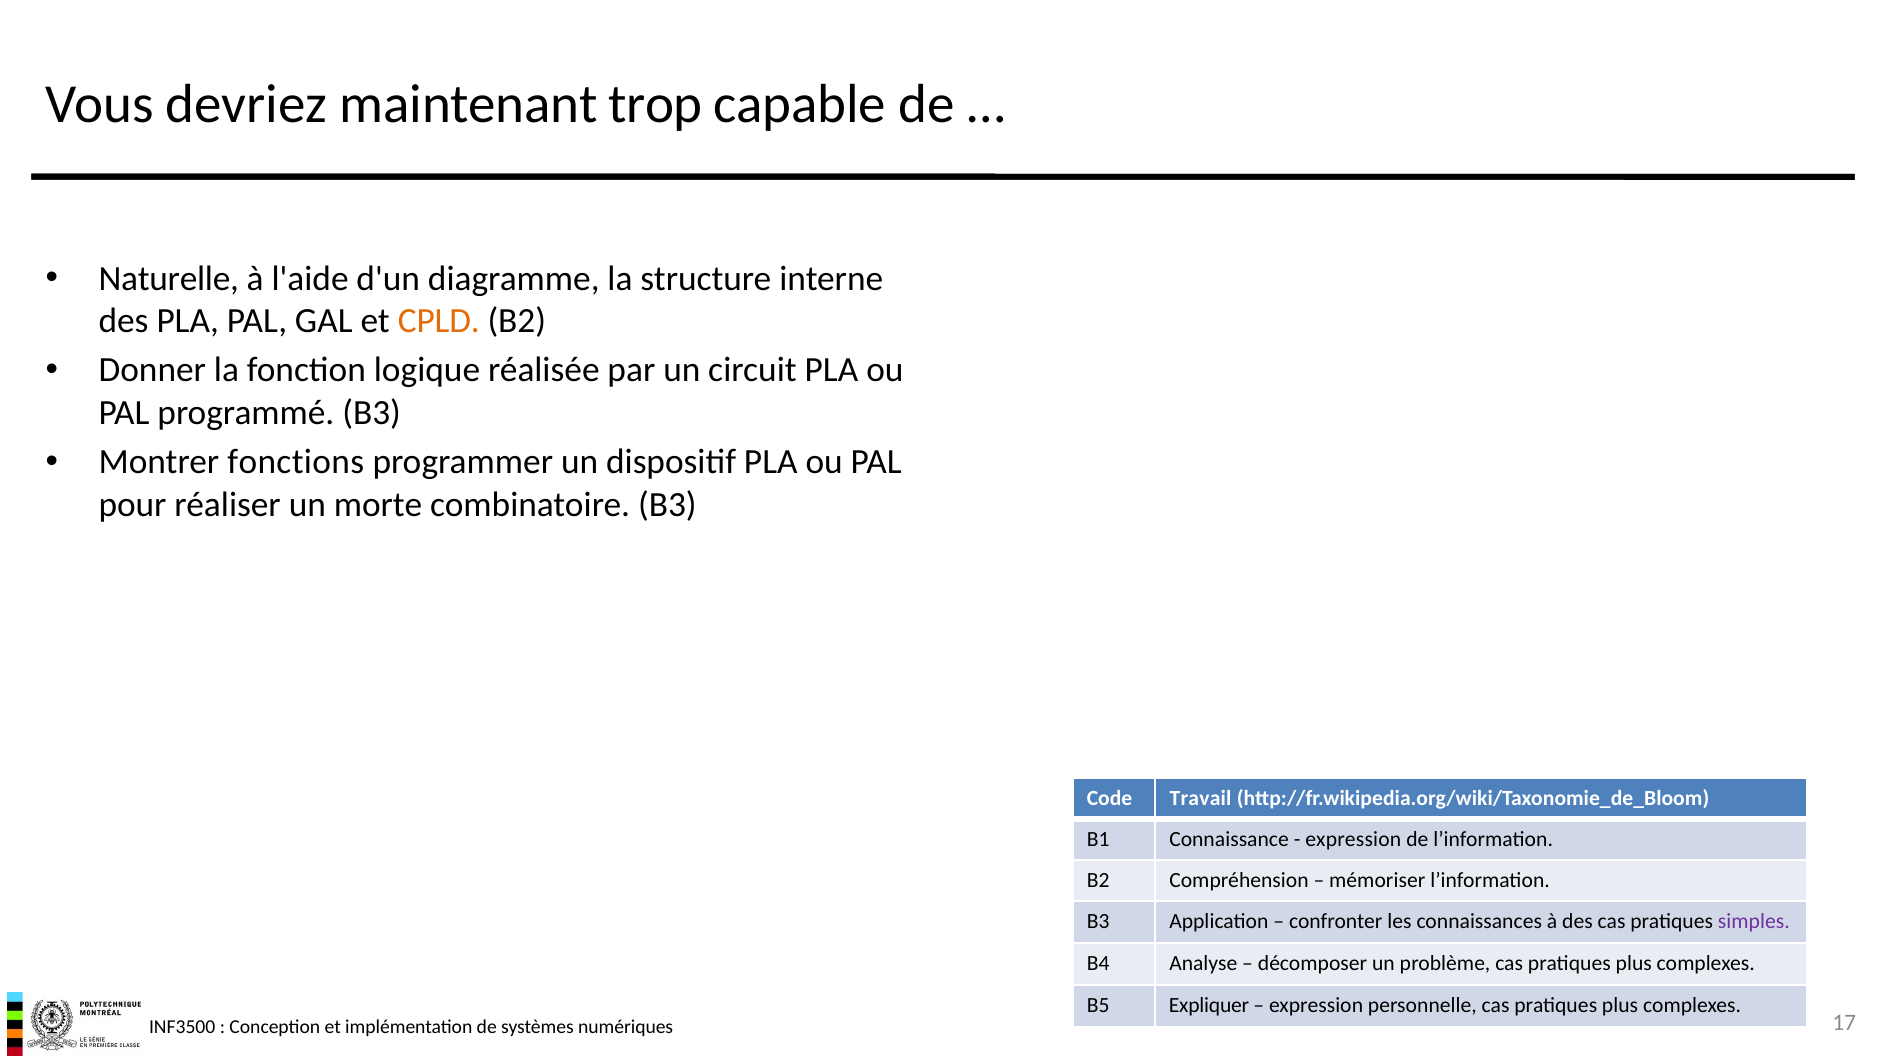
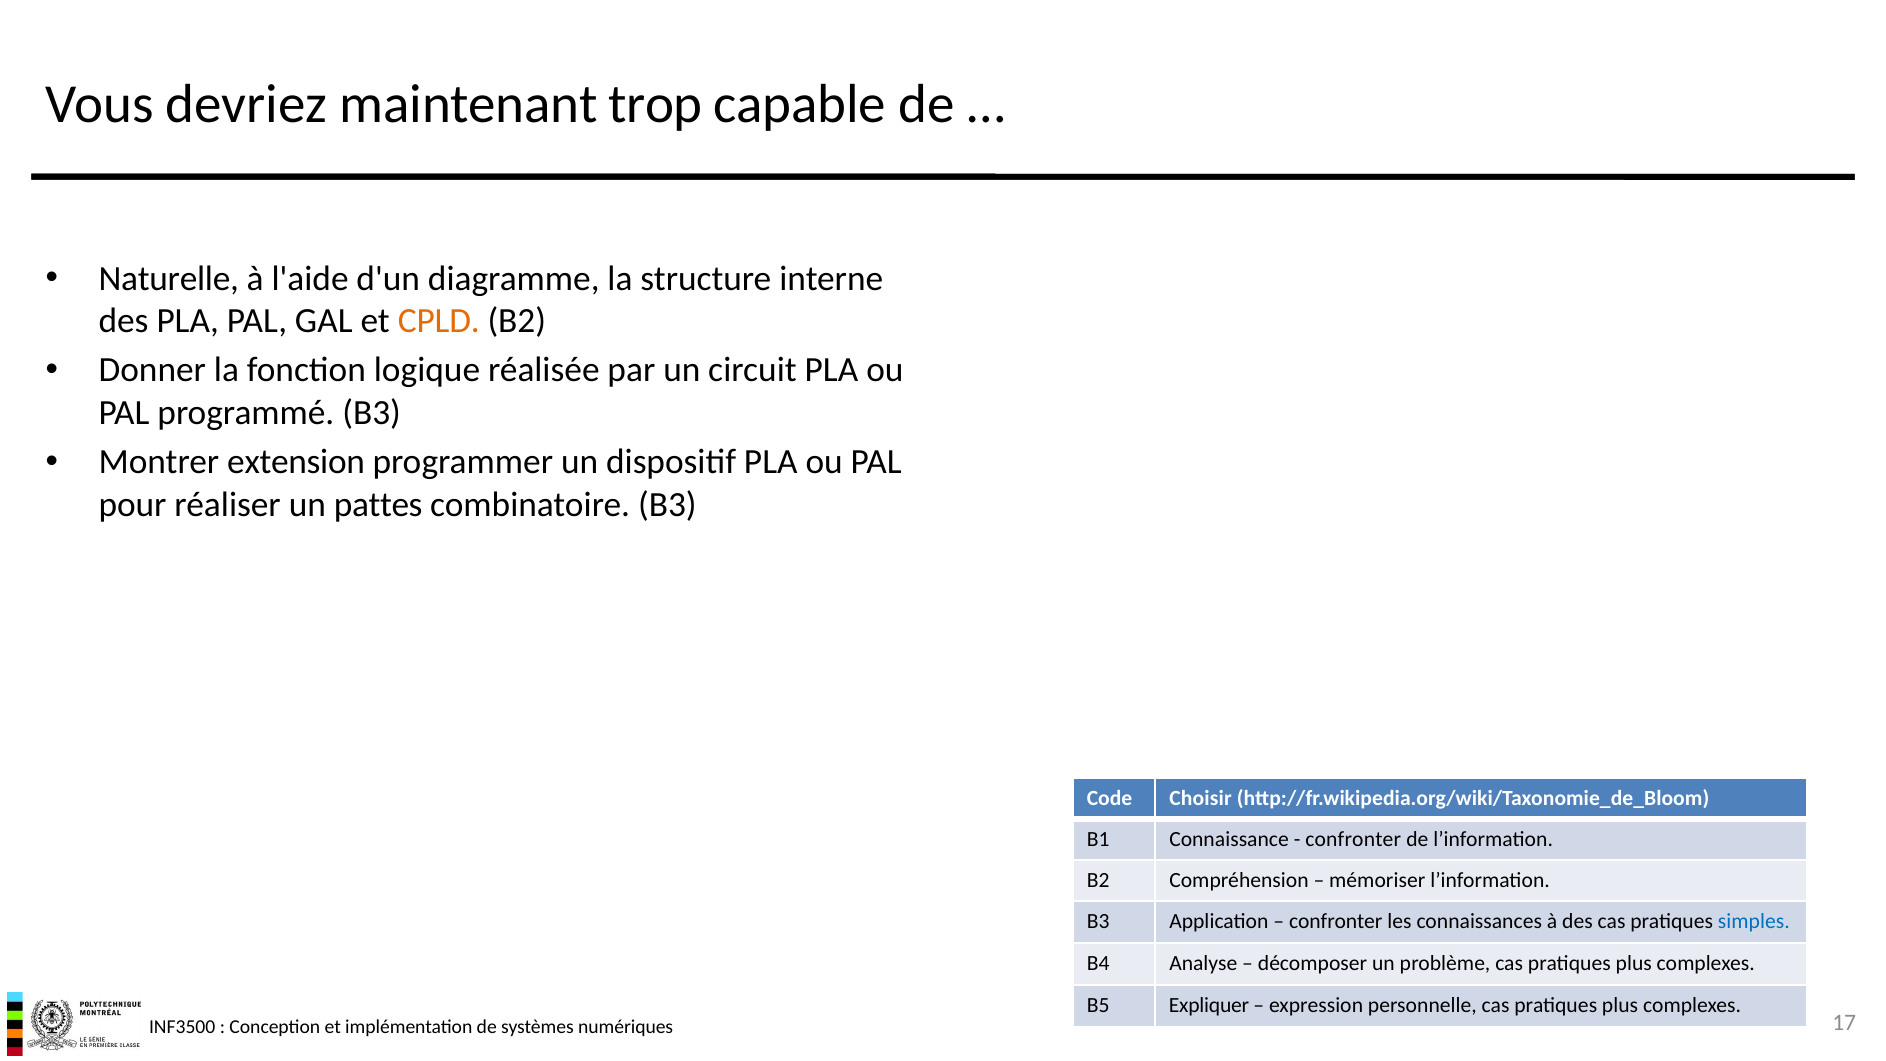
fonctions: fonctions -> extension
morte: morte -> pattes
Travail: Travail -> Choisir
expression at (1353, 840): expression -> confronter
simples colour: purple -> blue
